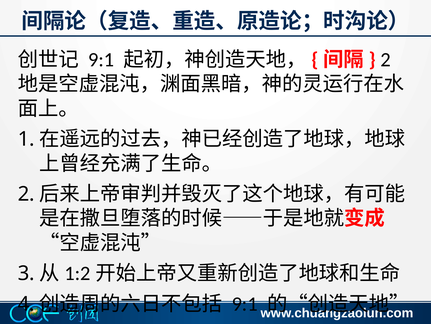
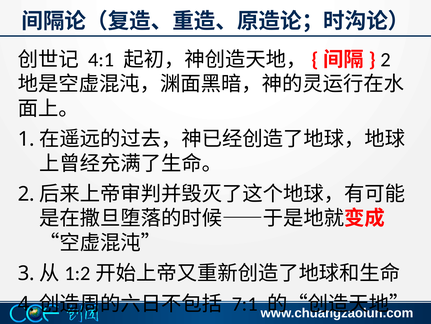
9:1 at (101, 60): 9:1 -> 4:1
9:1 at (245, 303): 9:1 -> 7:1
